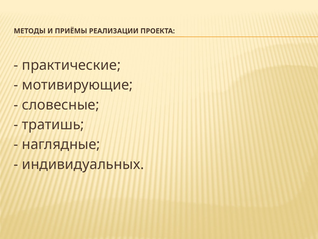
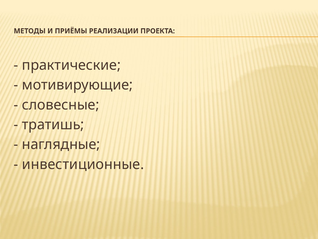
индивидуальных: индивидуальных -> инвестиционные
